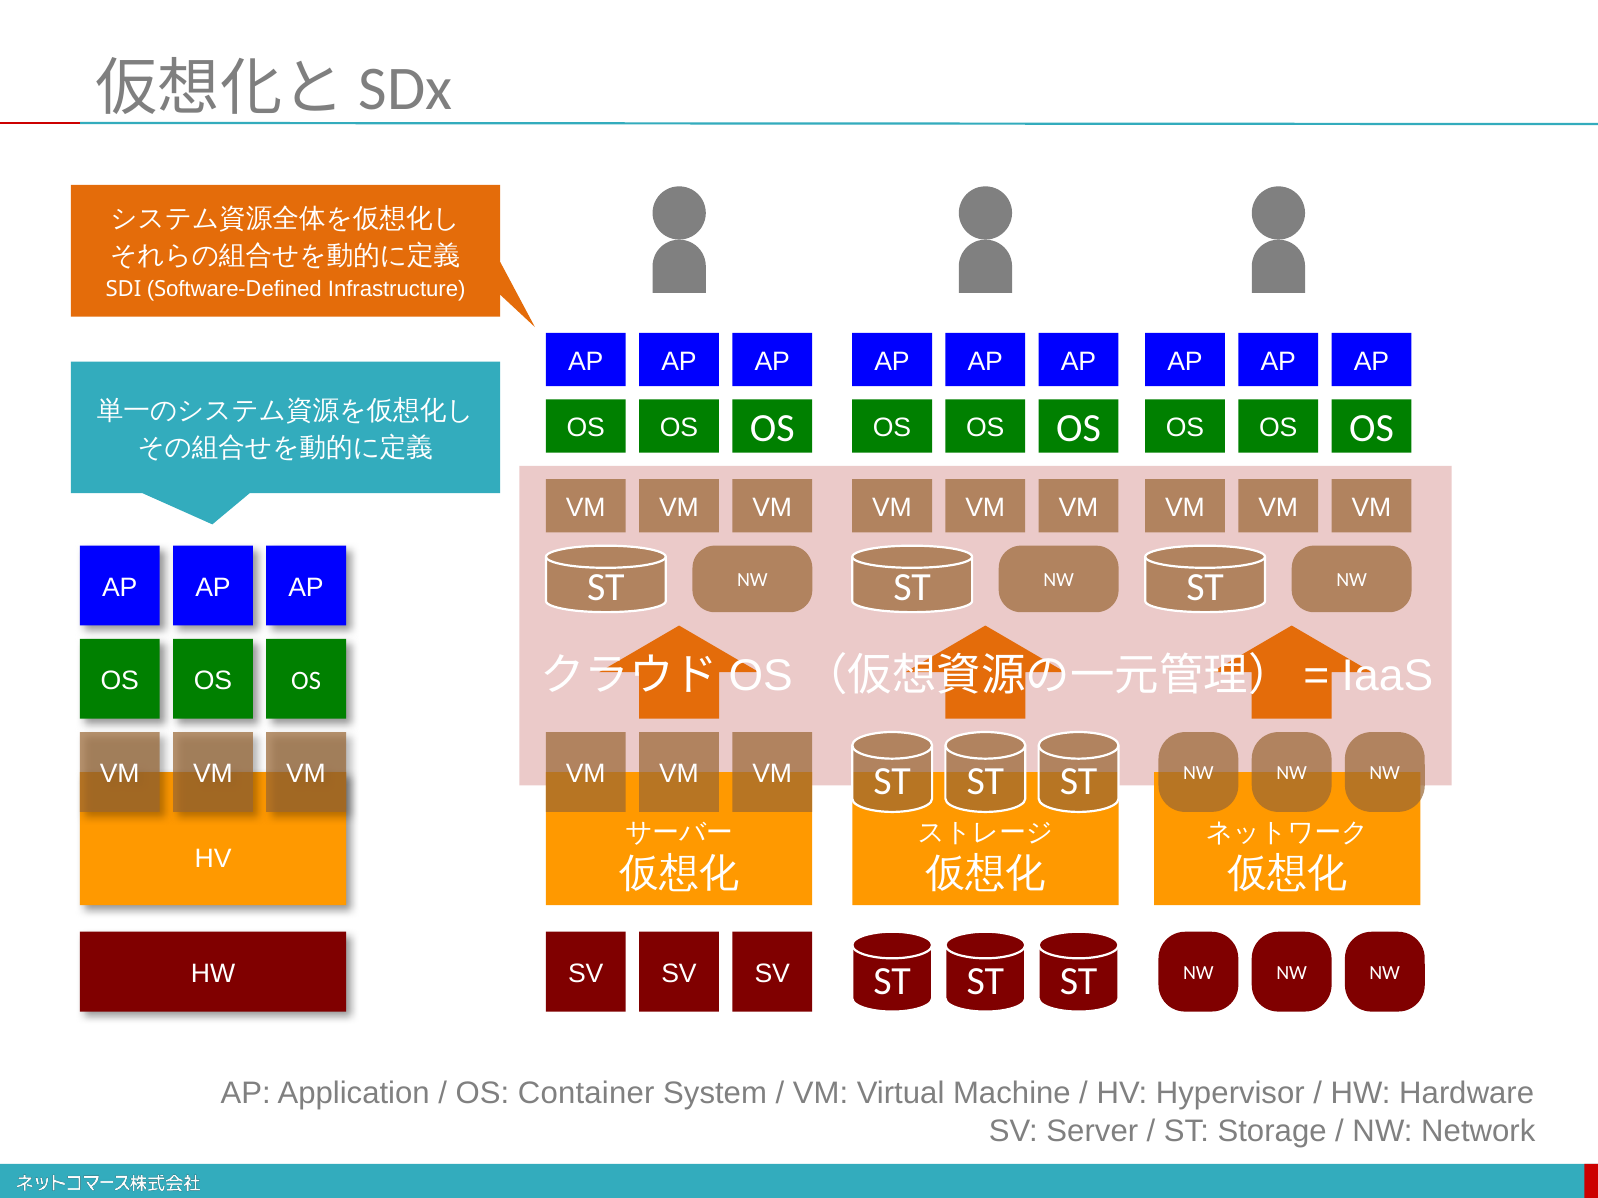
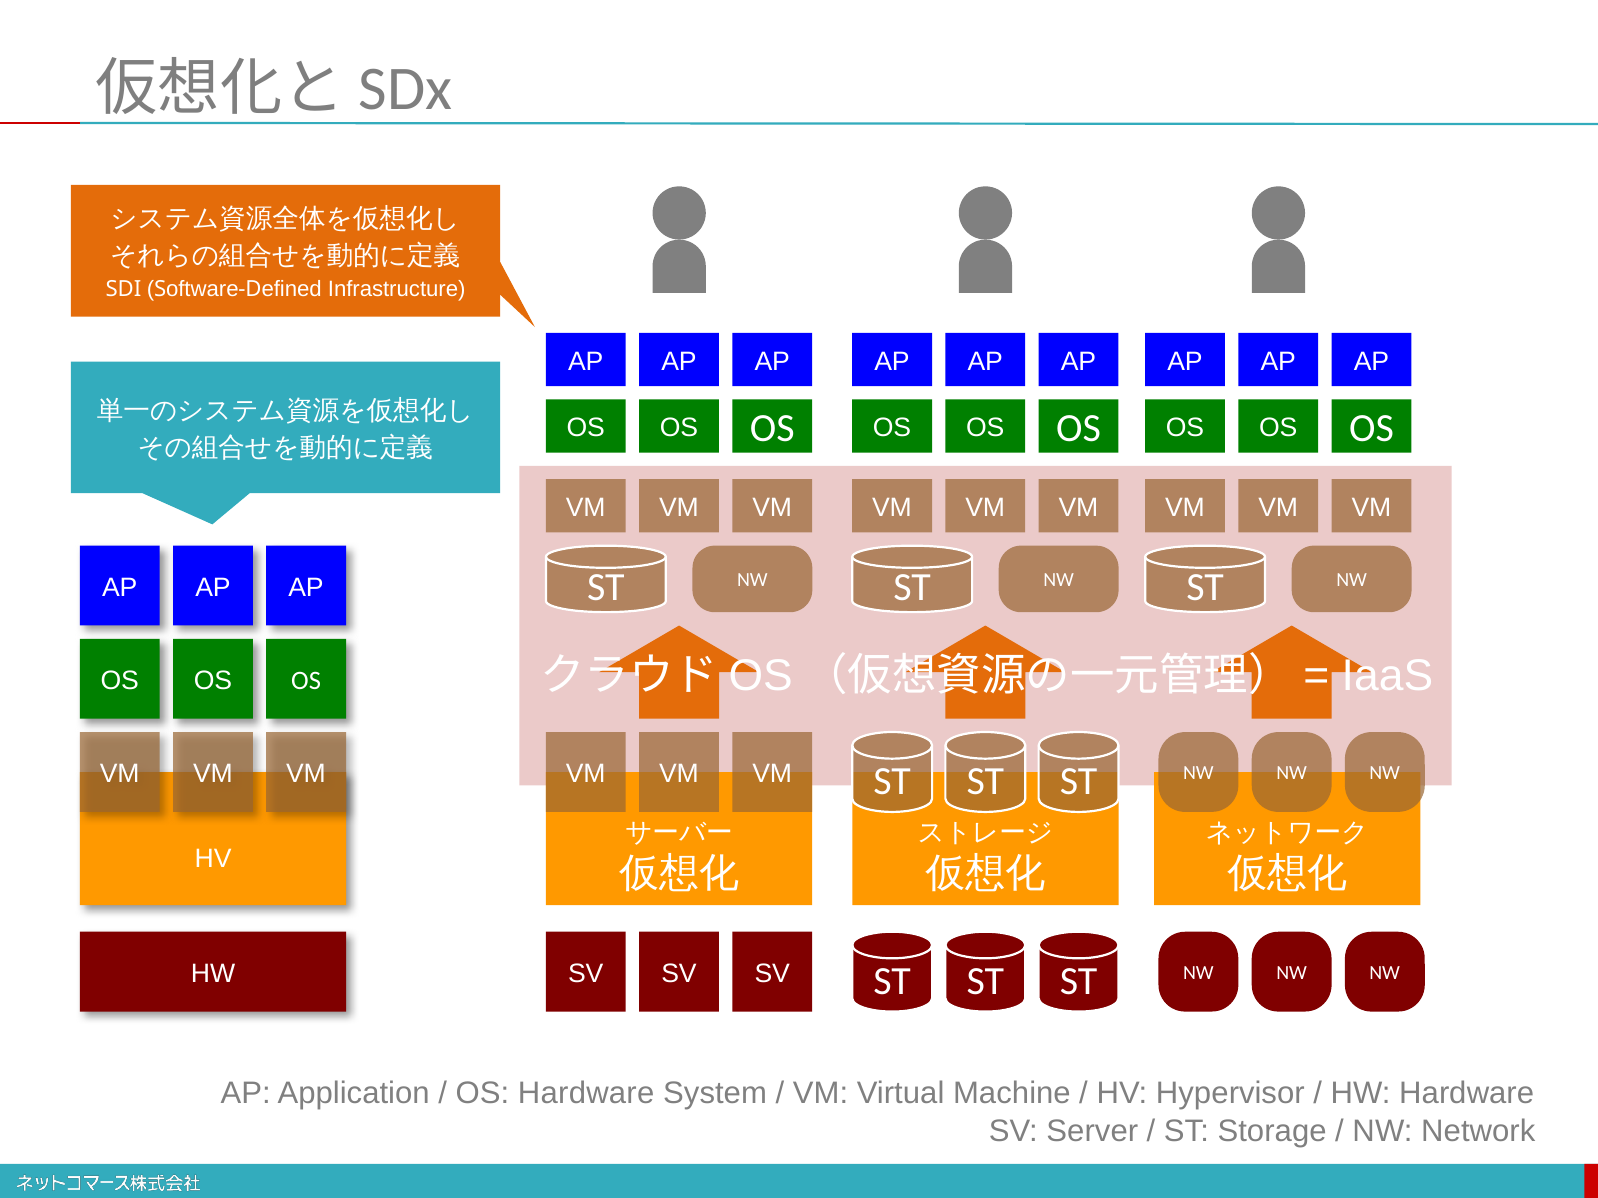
OS Container: Container -> Hardware
